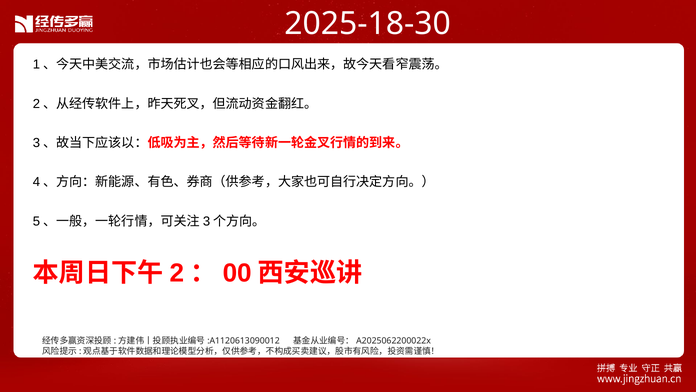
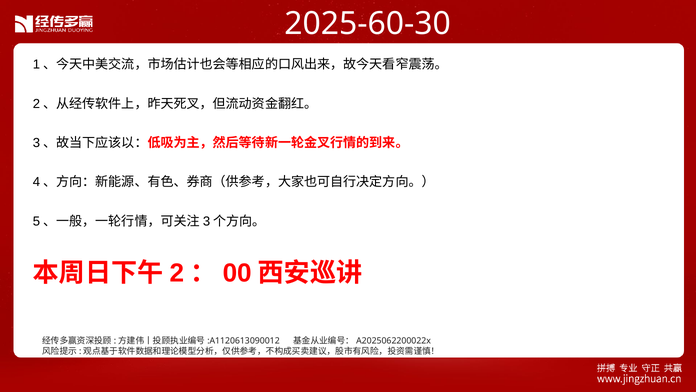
2025-18-30: 2025-18-30 -> 2025-60-30
